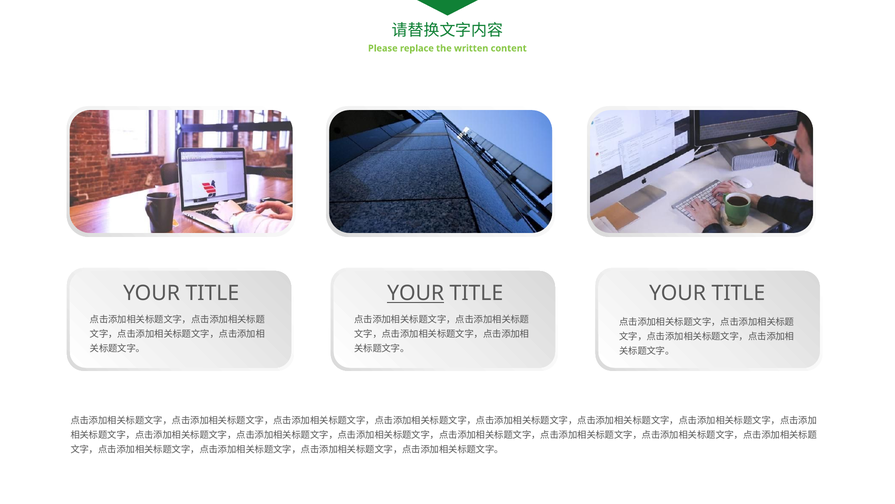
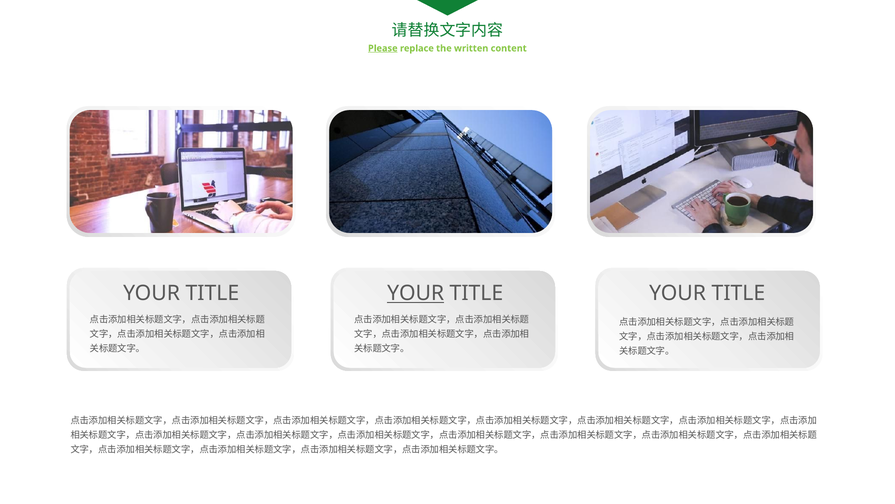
Please underline: none -> present
